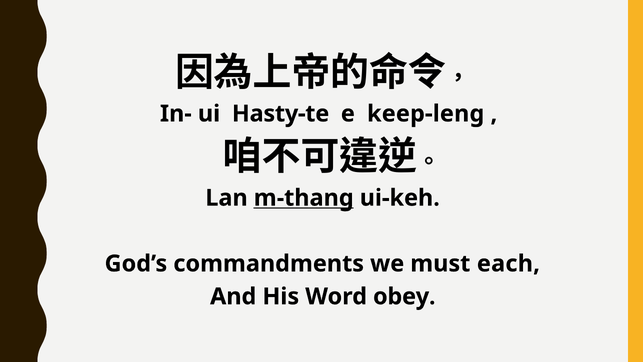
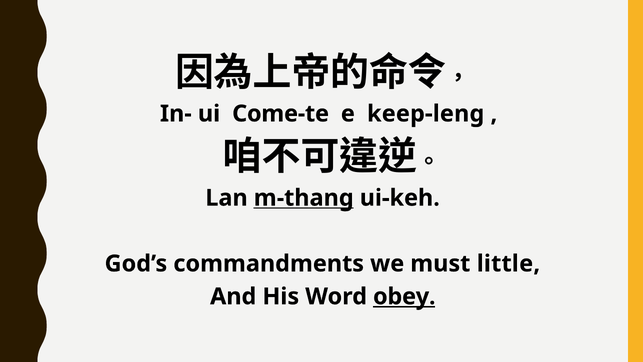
Hasty-te: Hasty-te -> Come-te
each: each -> little
obey underline: none -> present
